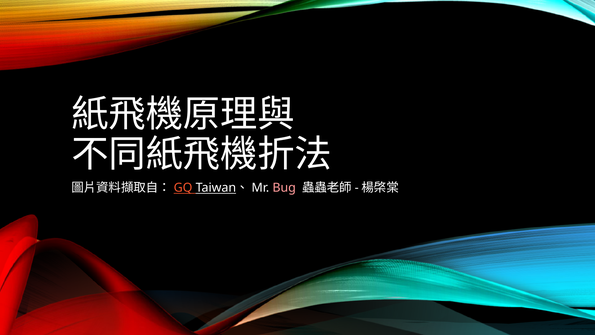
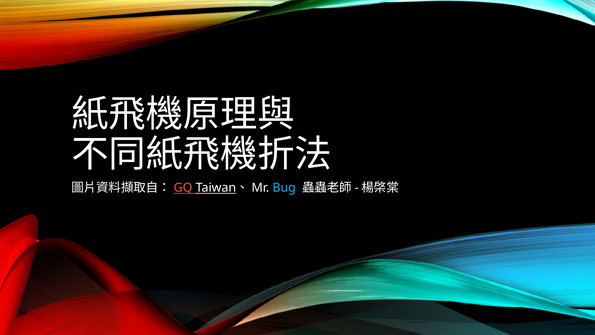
Bug colour: pink -> light blue
